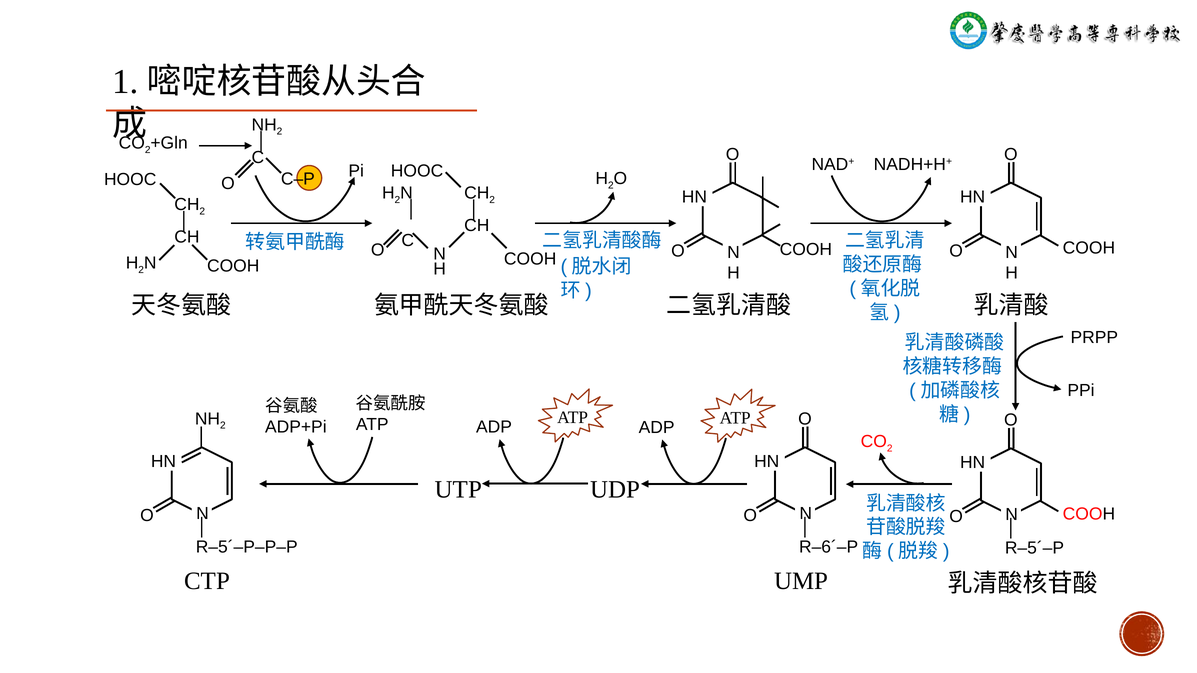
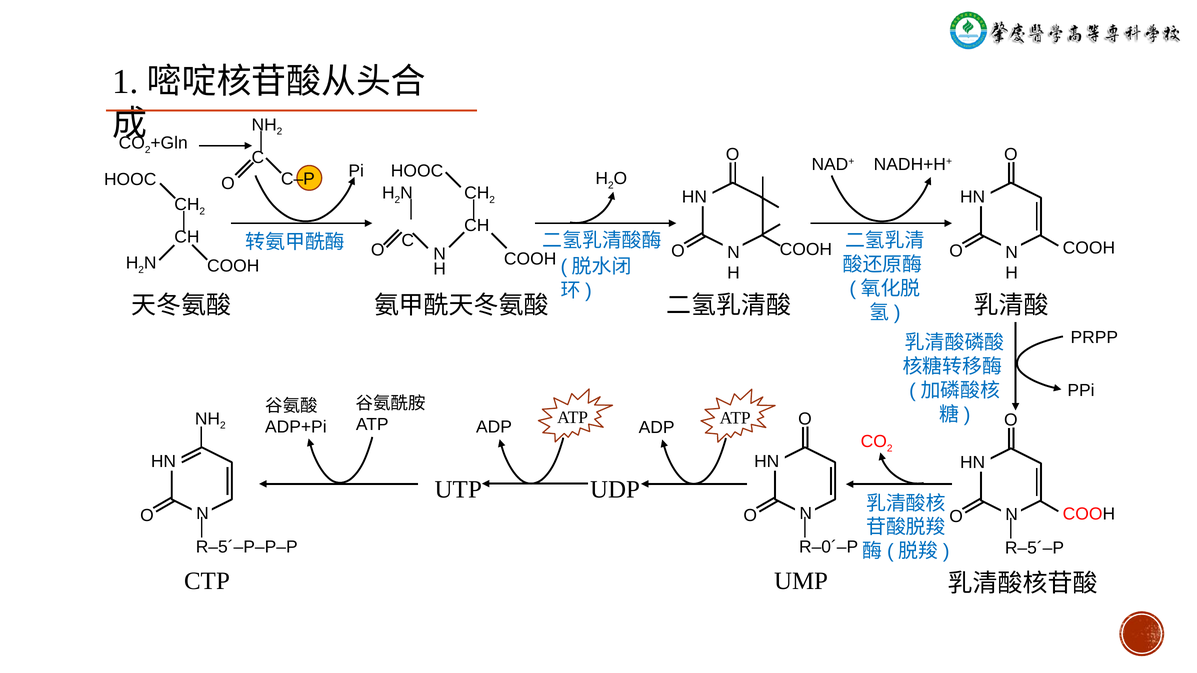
R‒6´‒P: R‒6´‒P -> R‒0´‒P
